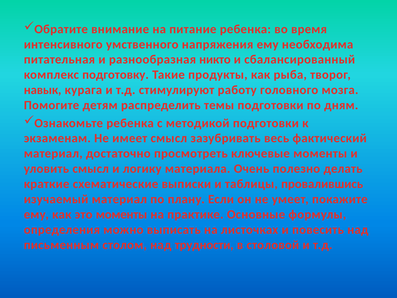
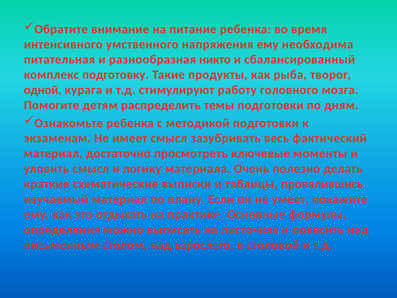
навык: навык -> одной
это моменты: моменты -> отдыхать
трудности: трудности -> взрослого
